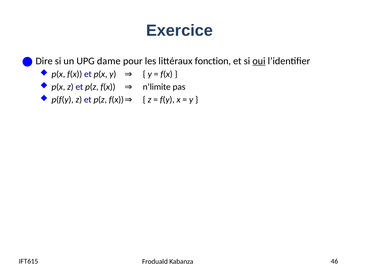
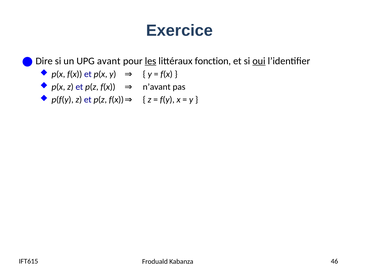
dame: dame -> avant
les underline: none -> present
n’limite: n’limite -> n’avant
